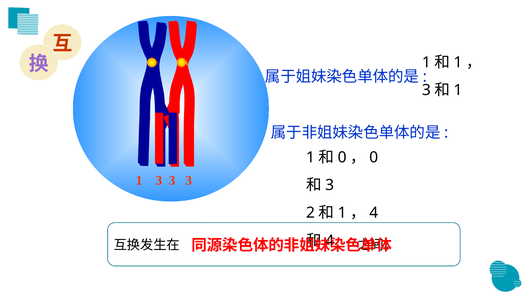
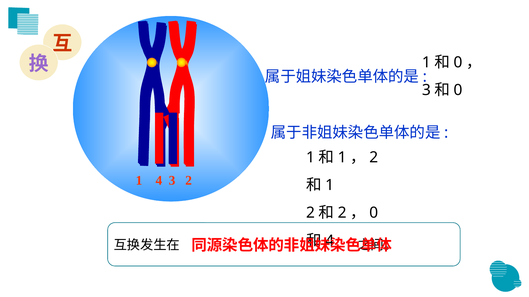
1 at (458, 63): 1 -> 0
1 at (458, 90): 1 -> 0
0 at (342, 158): 0 -> 1
0 at (374, 158): 0 -> 2
1 3: 3 -> 4
3 at (189, 181): 3 -> 2
3 at (330, 185): 3 -> 1
1 at (342, 213): 1 -> 2
4 at (374, 213): 4 -> 0
